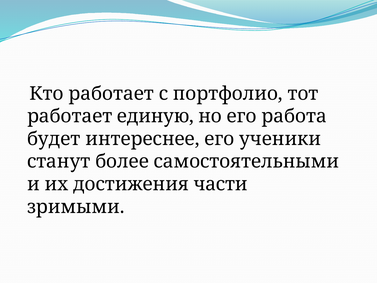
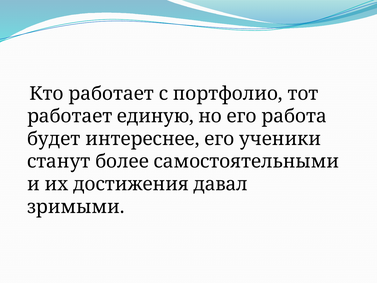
части: части -> давал
